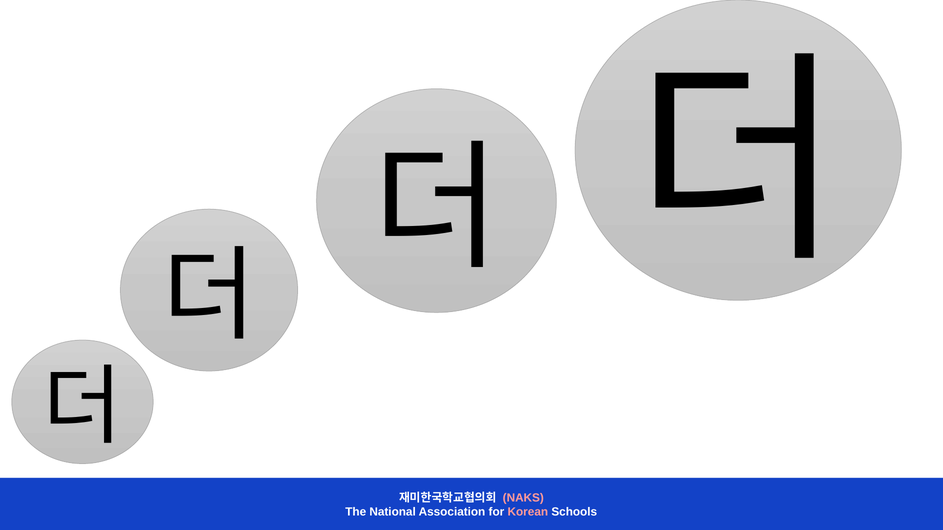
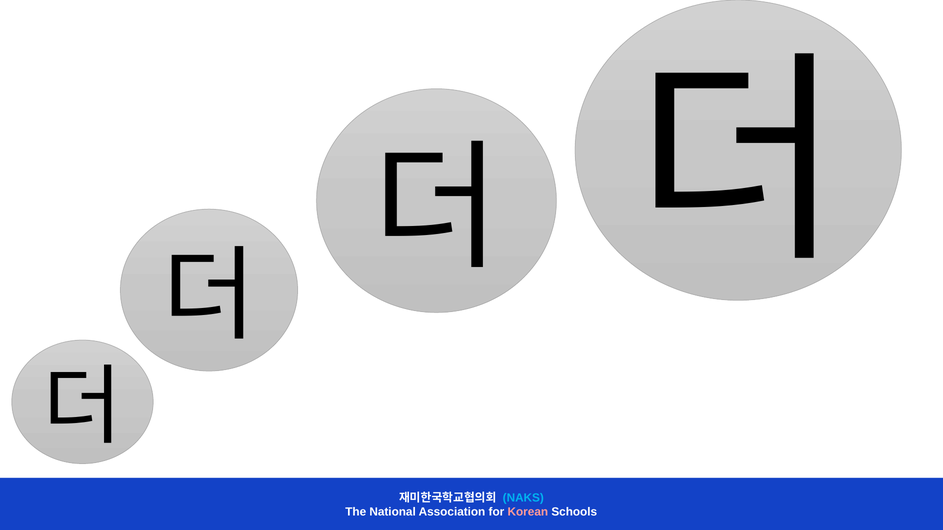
NAKS colour: pink -> light blue
